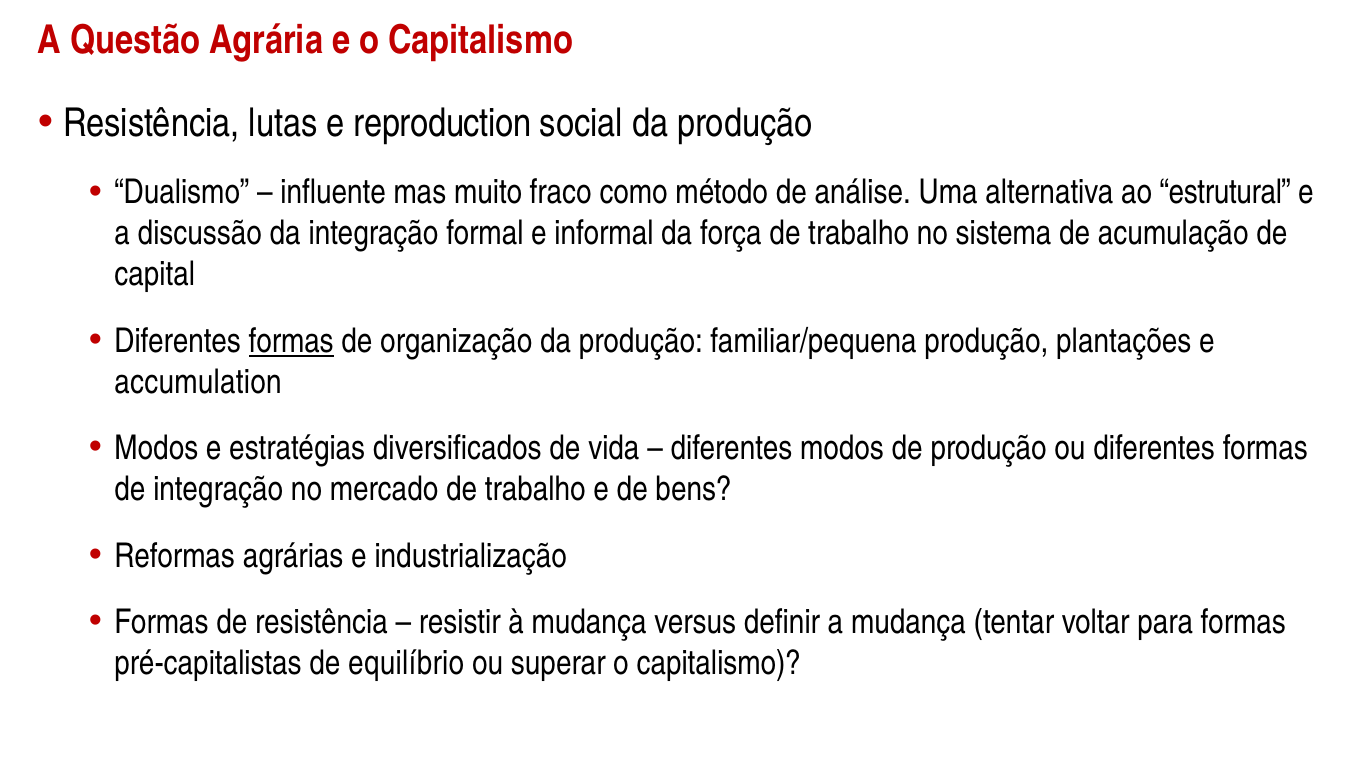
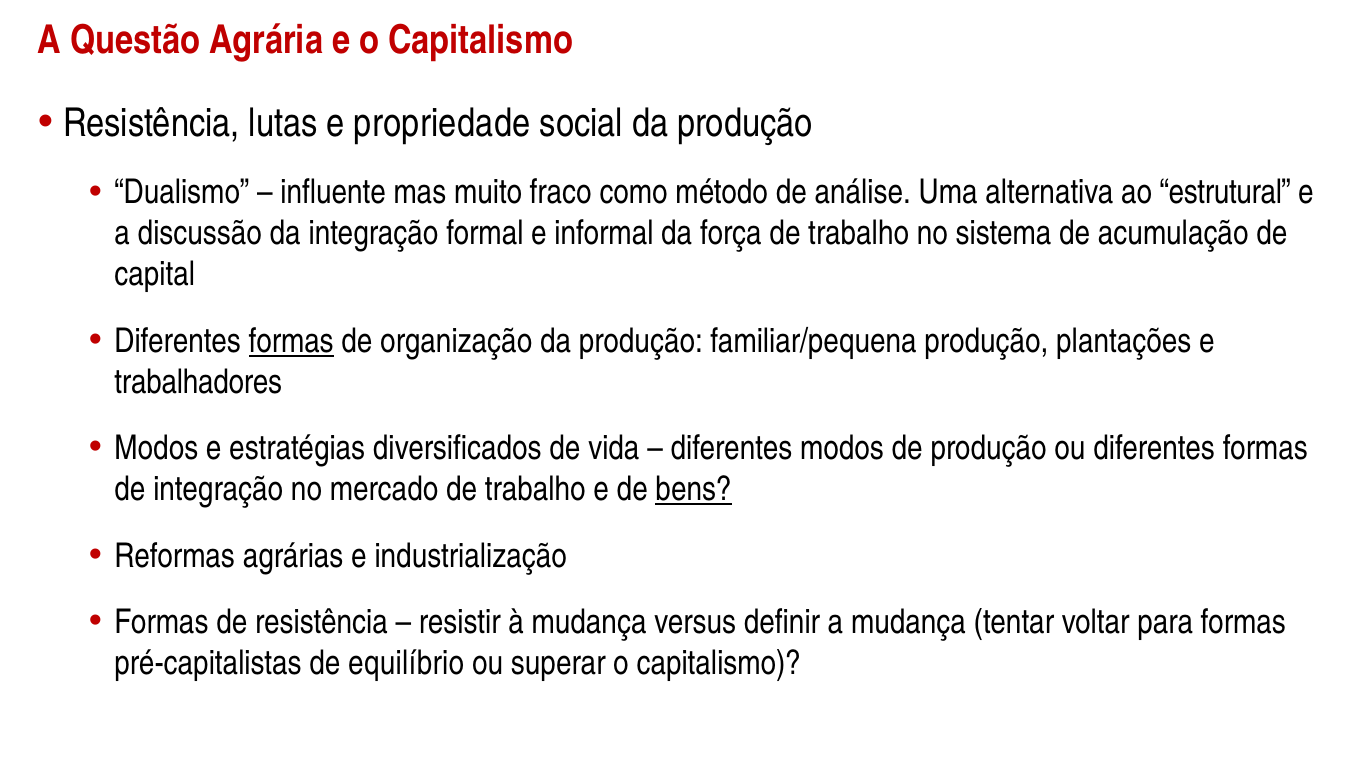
reproduction: reproduction -> propriedade
accumulation: accumulation -> trabalhadores
bens underline: none -> present
